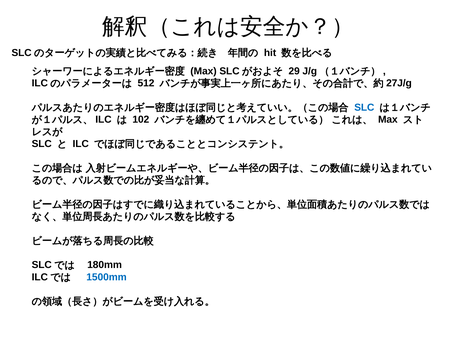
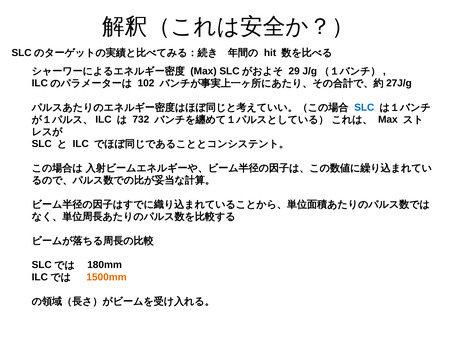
512: 512 -> 102
102: 102 -> 732
1500mm colour: blue -> orange
